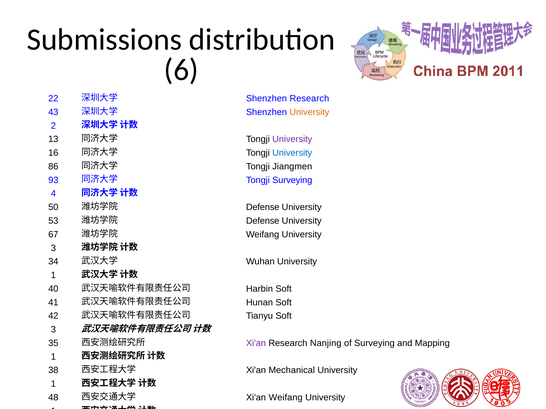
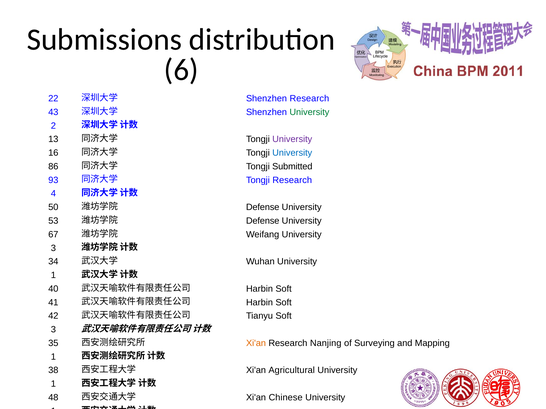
University at (309, 112) colour: orange -> green
Jiangmen: Jiangmen -> Submitted
Tongji Surveying: Surveying -> Research
Hunan at (260, 303): Hunan -> Harbin
Xi'an at (256, 344) colour: purple -> orange
Mechanical: Mechanical -> Agricultural
Xi'an Weifang: Weifang -> Chinese
